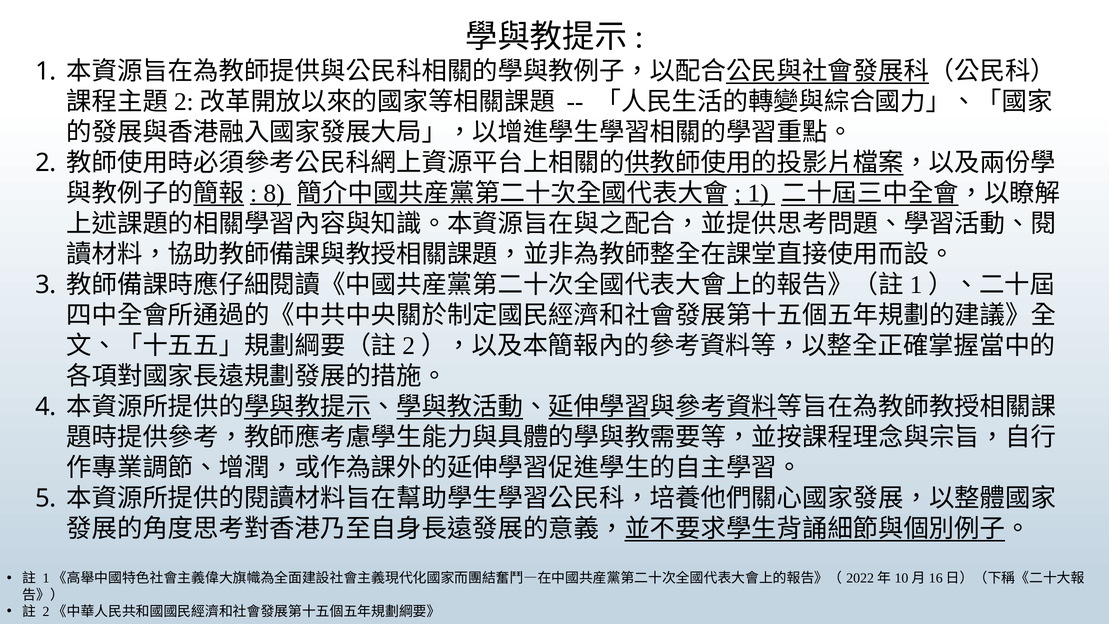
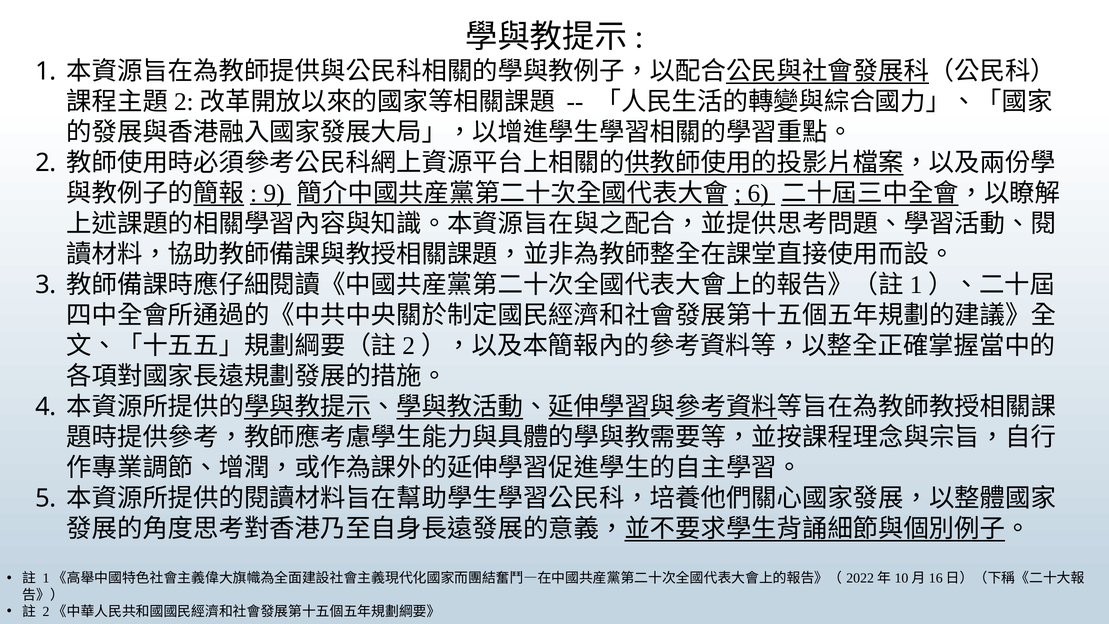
8: 8 -> 9
1 at (758, 193): 1 -> 6
